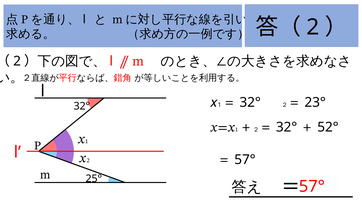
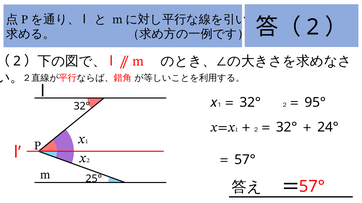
23°: 23° -> 95°
52°: 52° -> 24°
